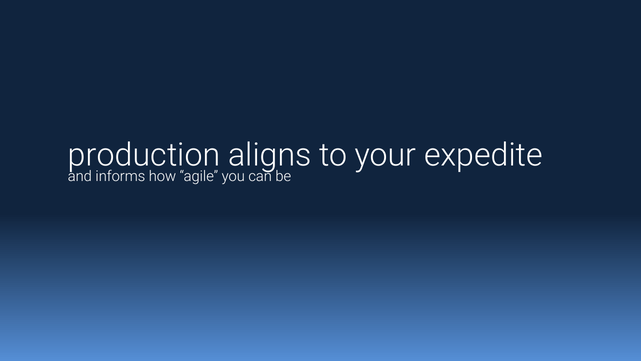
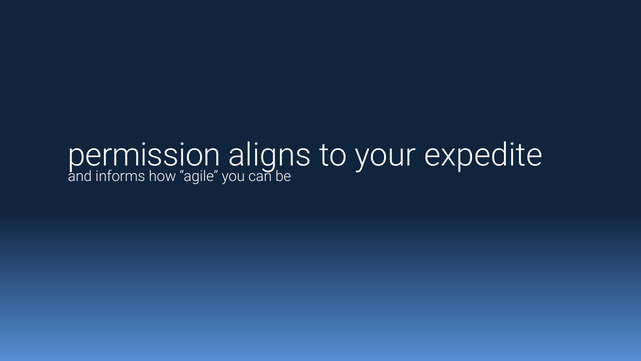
production: production -> permission
